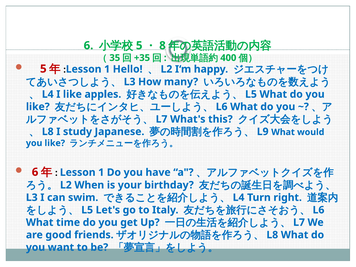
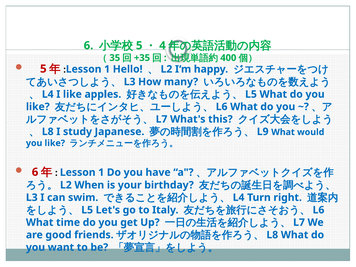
8: 8 -> 4
